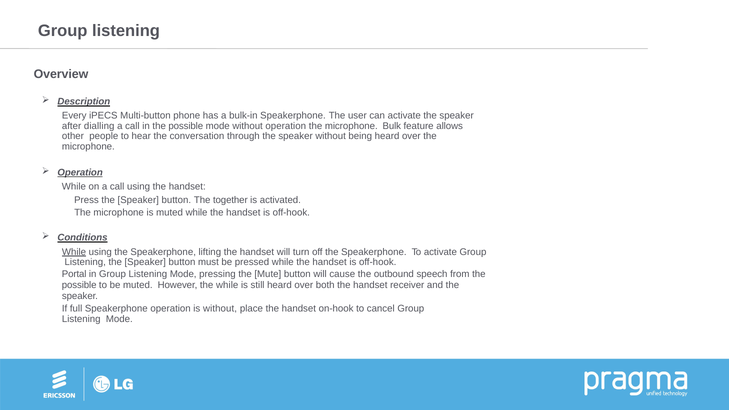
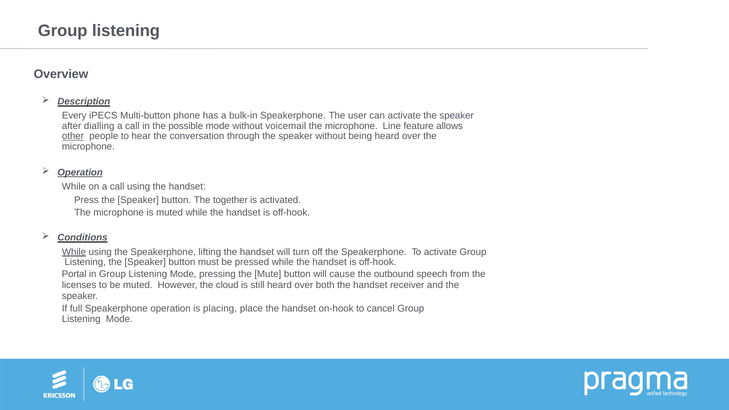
without operation: operation -> voicemail
Bulk: Bulk -> Line
other underline: none -> present
possible at (79, 285): possible -> licenses
the while: while -> cloud
is without: without -> placing
